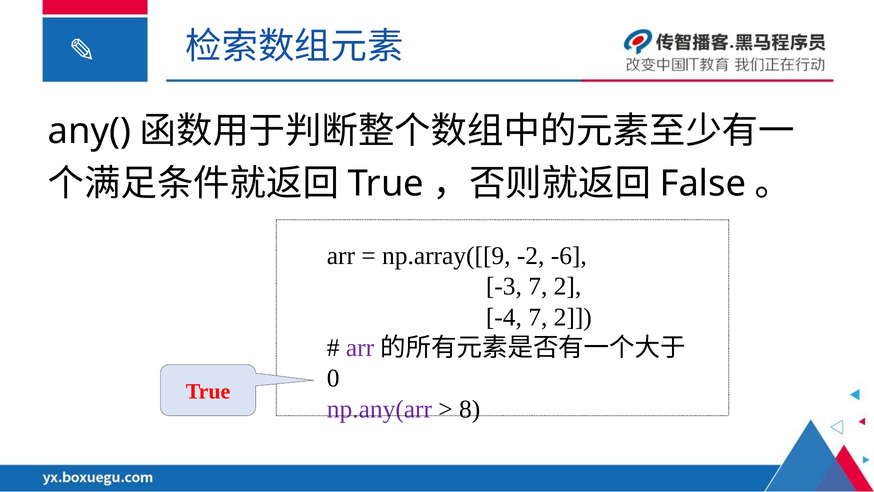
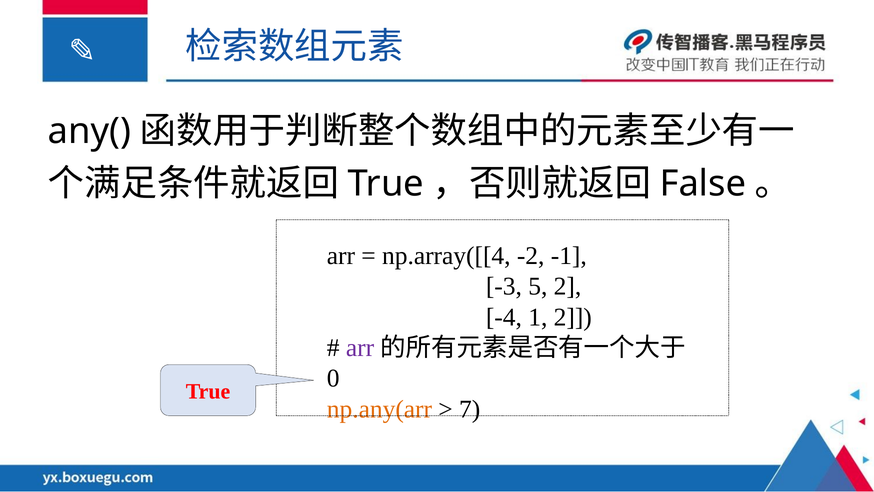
np.array([[9: np.array([[9 -> np.array([[4
-6: -6 -> -1
-3 7: 7 -> 5
-4 7: 7 -> 1
np.any(arr colour: purple -> orange
8: 8 -> 7
